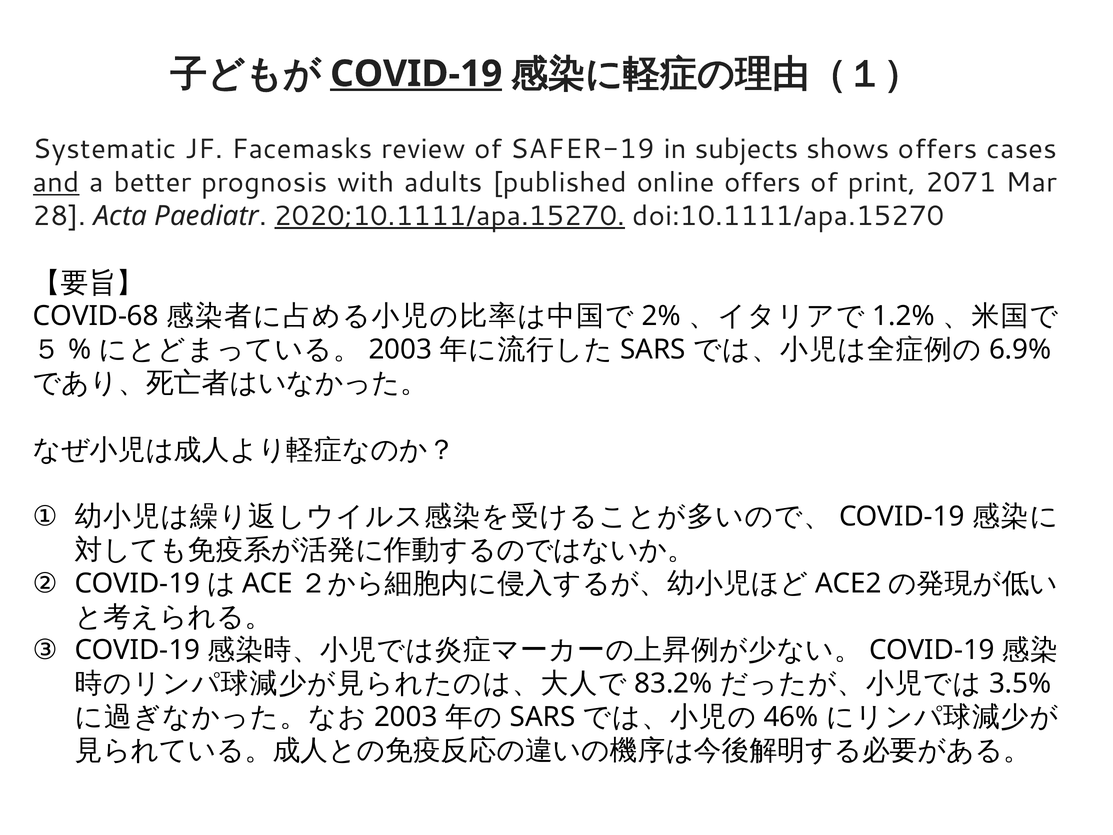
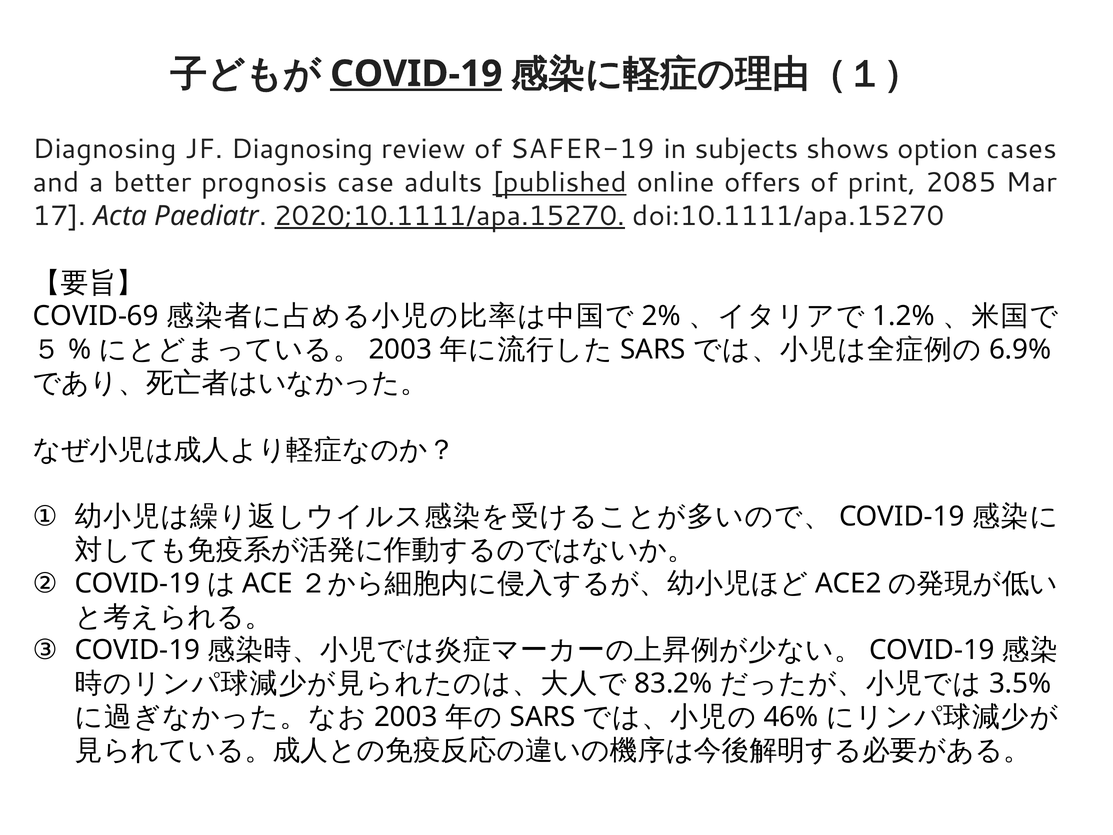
Systematic at (105, 149): Systematic -> Diagnosing
JF Facemasks: Facemasks -> Diagnosing
shows offers: offers -> option
and underline: present -> none
with: with -> case
published underline: none -> present
2071: 2071 -> 2085
28: 28 -> 17
COVID-68: COVID-68 -> COVID-69
